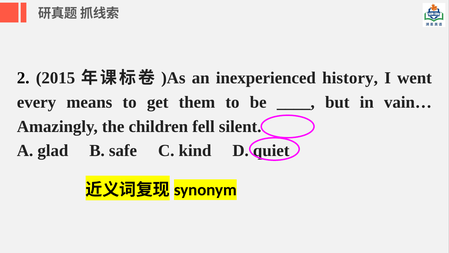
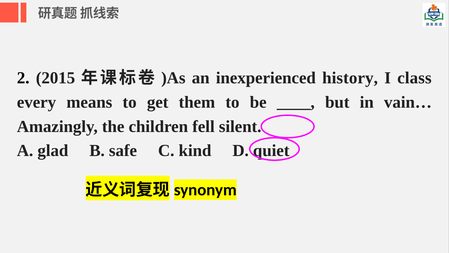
went: went -> class
